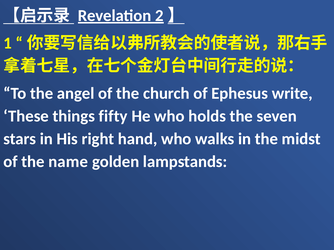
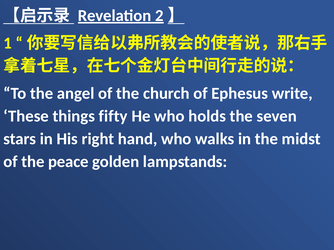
name: name -> peace
